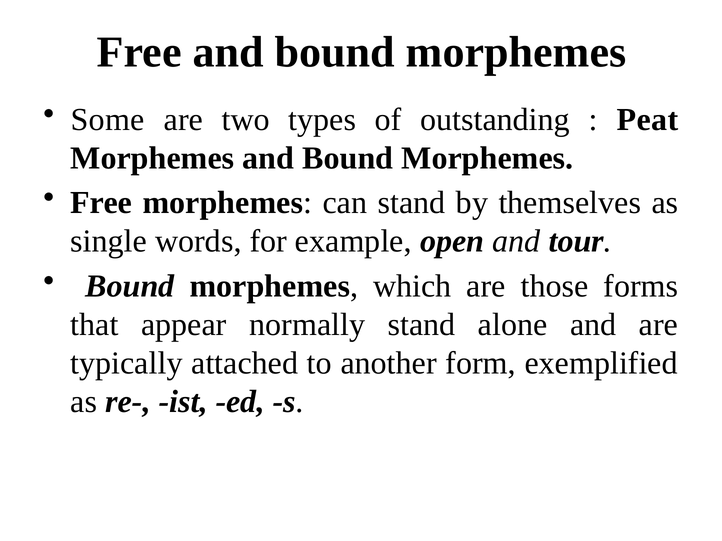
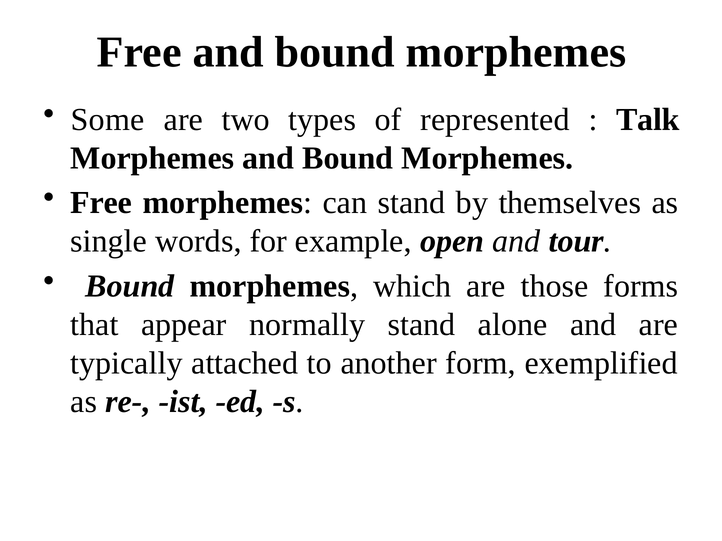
outstanding: outstanding -> represented
Peat: Peat -> Talk
